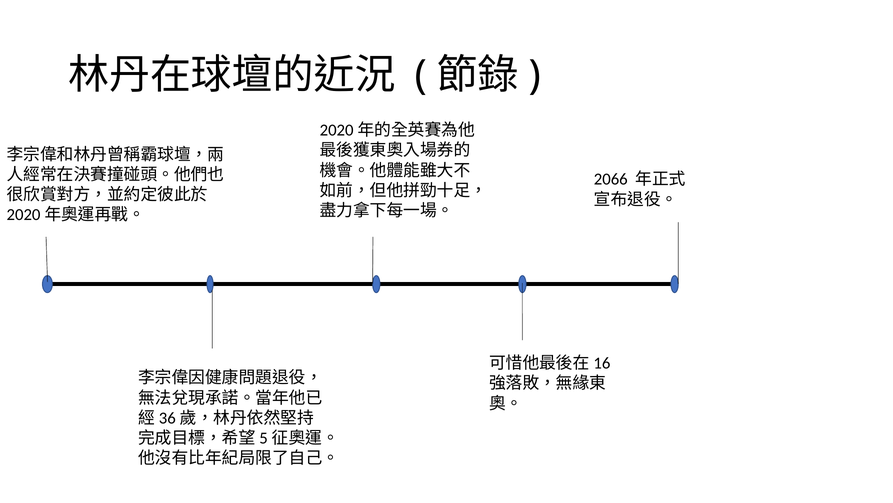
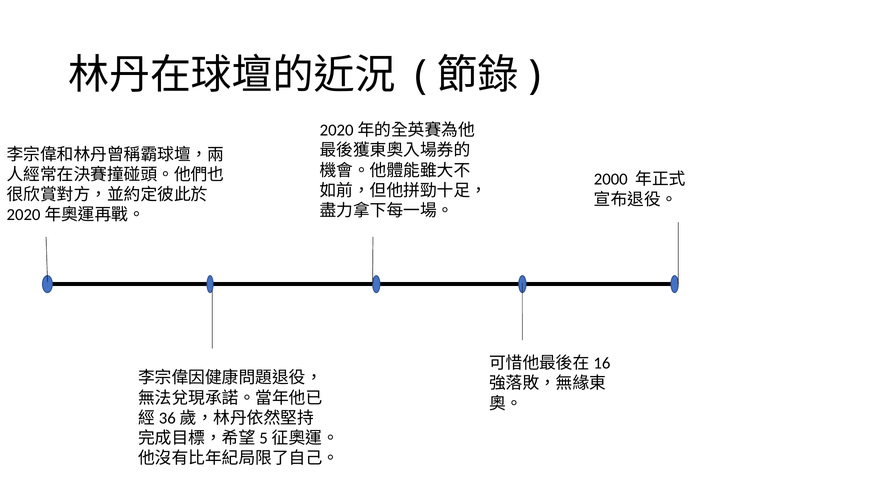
2066: 2066 -> 2000
